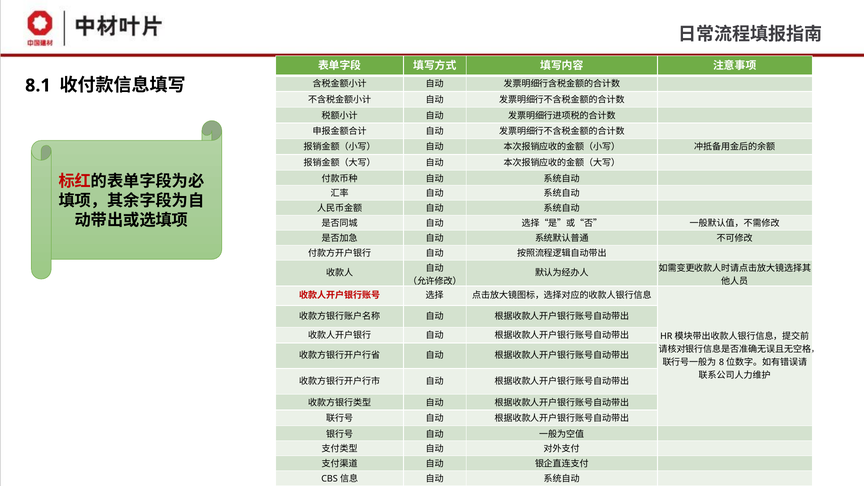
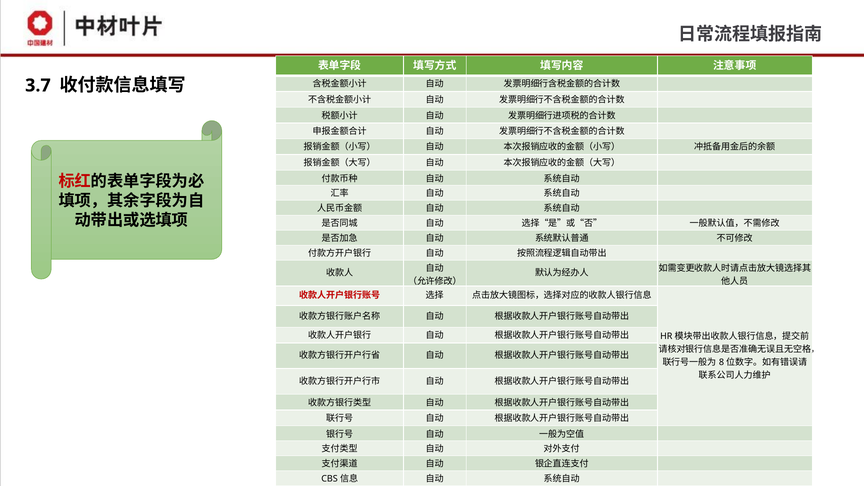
8.1: 8.1 -> 3.7
